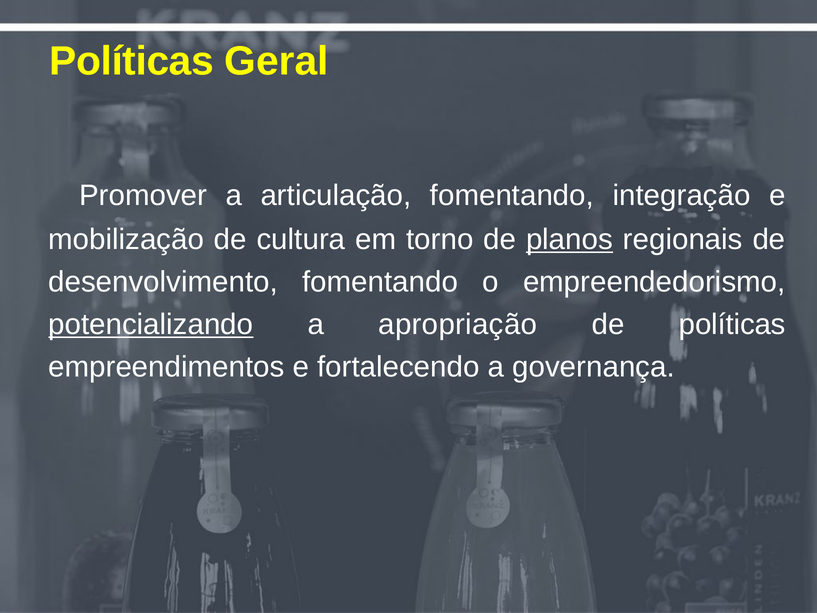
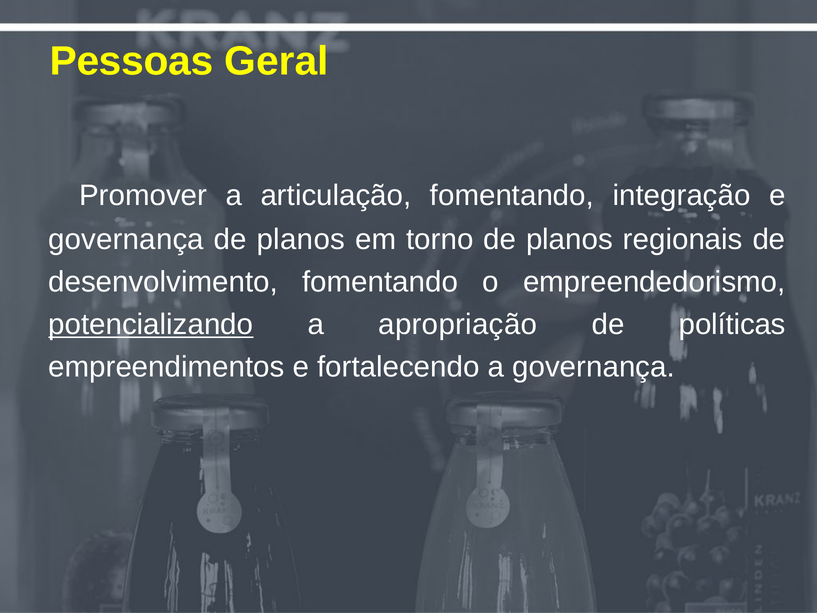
Políticas at (132, 61): Políticas -> Pessoas
mobilização at (126, 239): mobilização -> governança
cultura at (301, 239): cultura -> planos
planos at (569, 239) underline: present -> none
